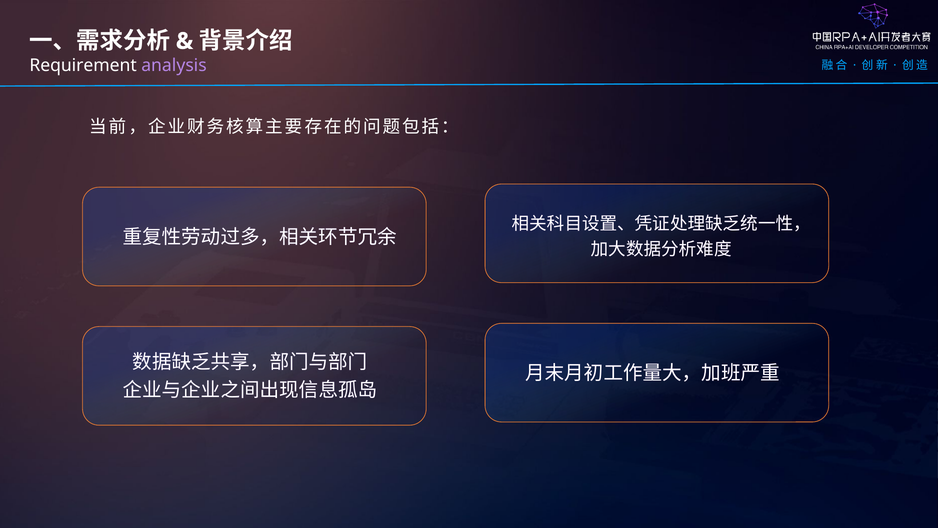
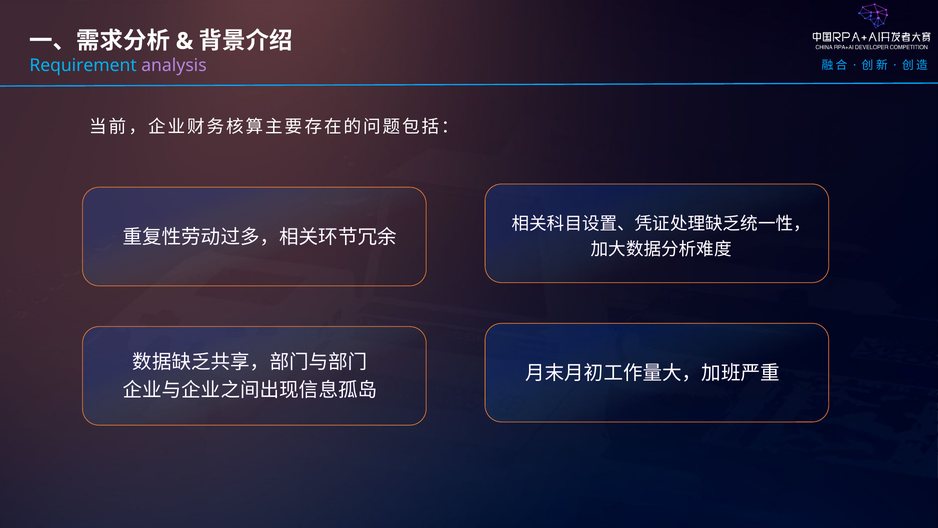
Requirement colour: white -> light blue
